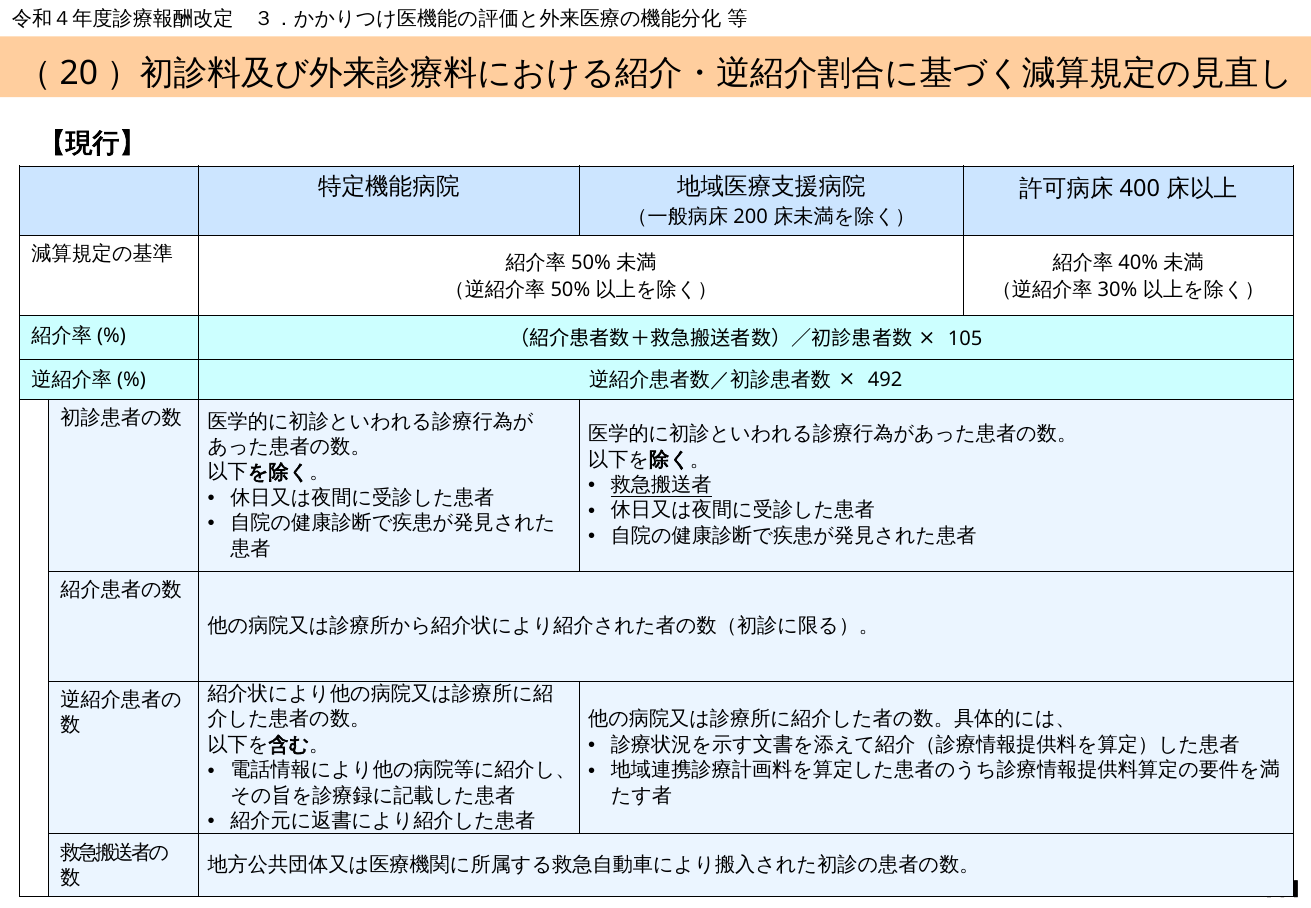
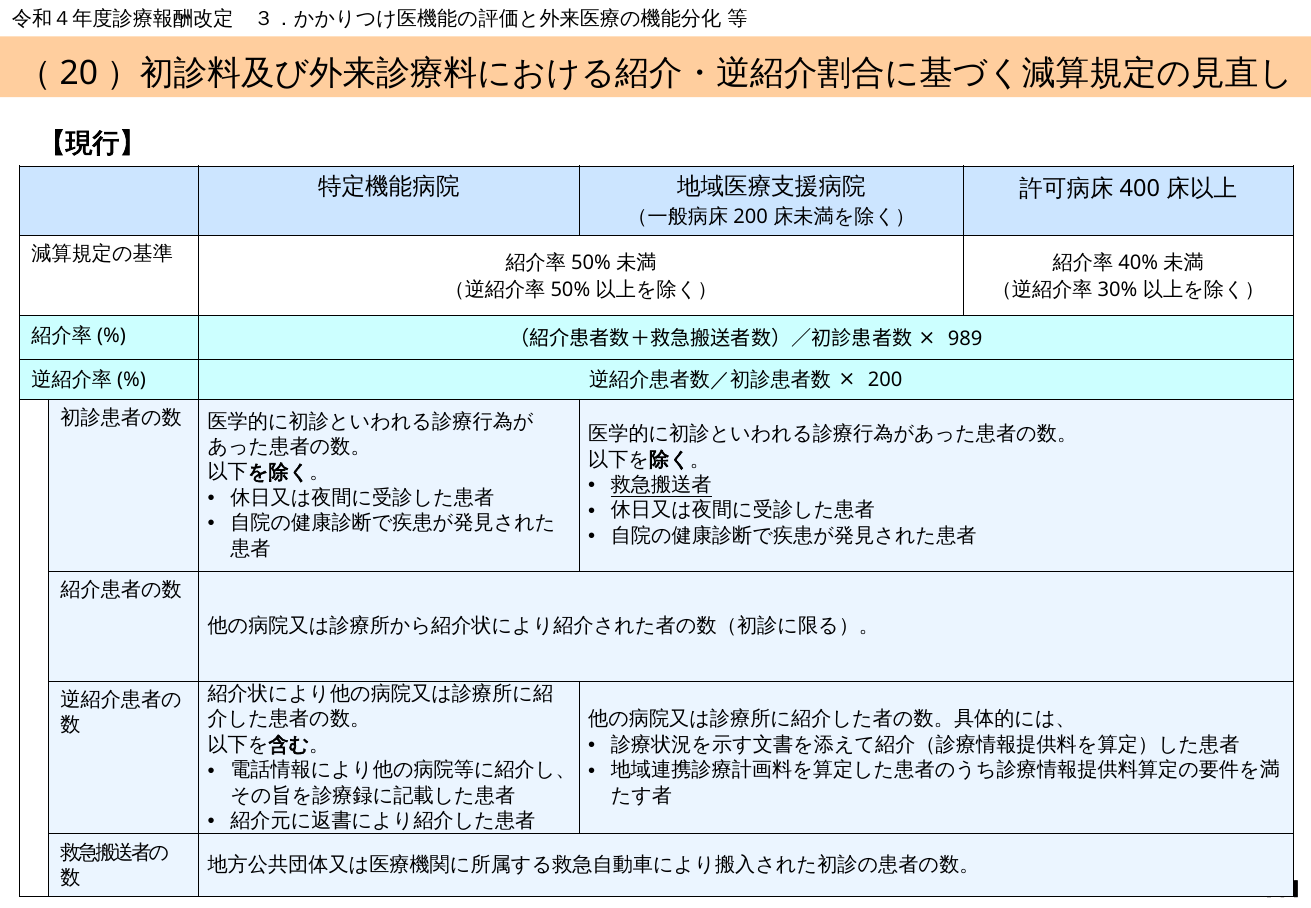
105: 105 -> 989
492 at (885, 380): 492 -> 200
